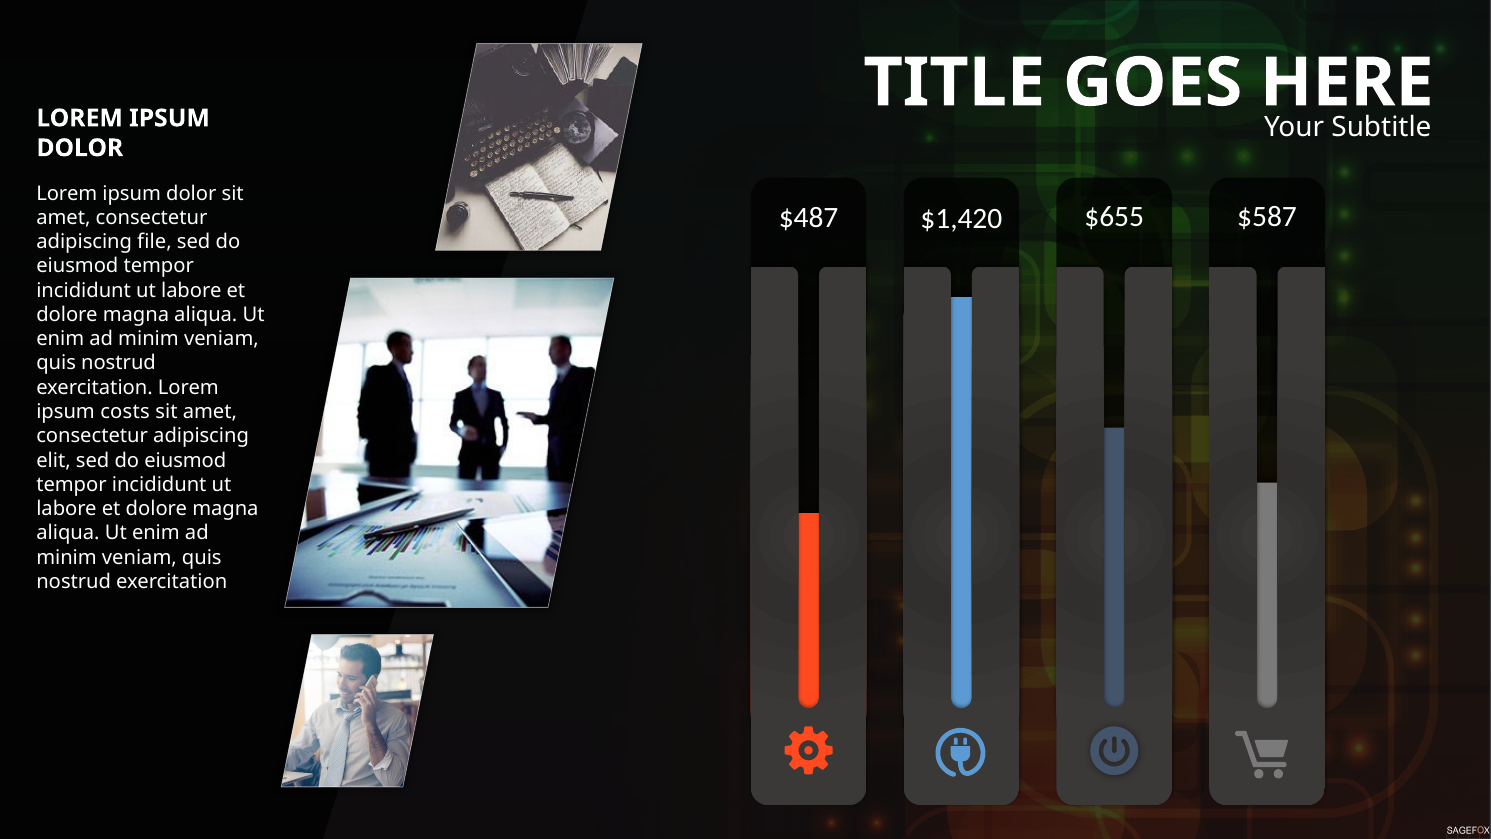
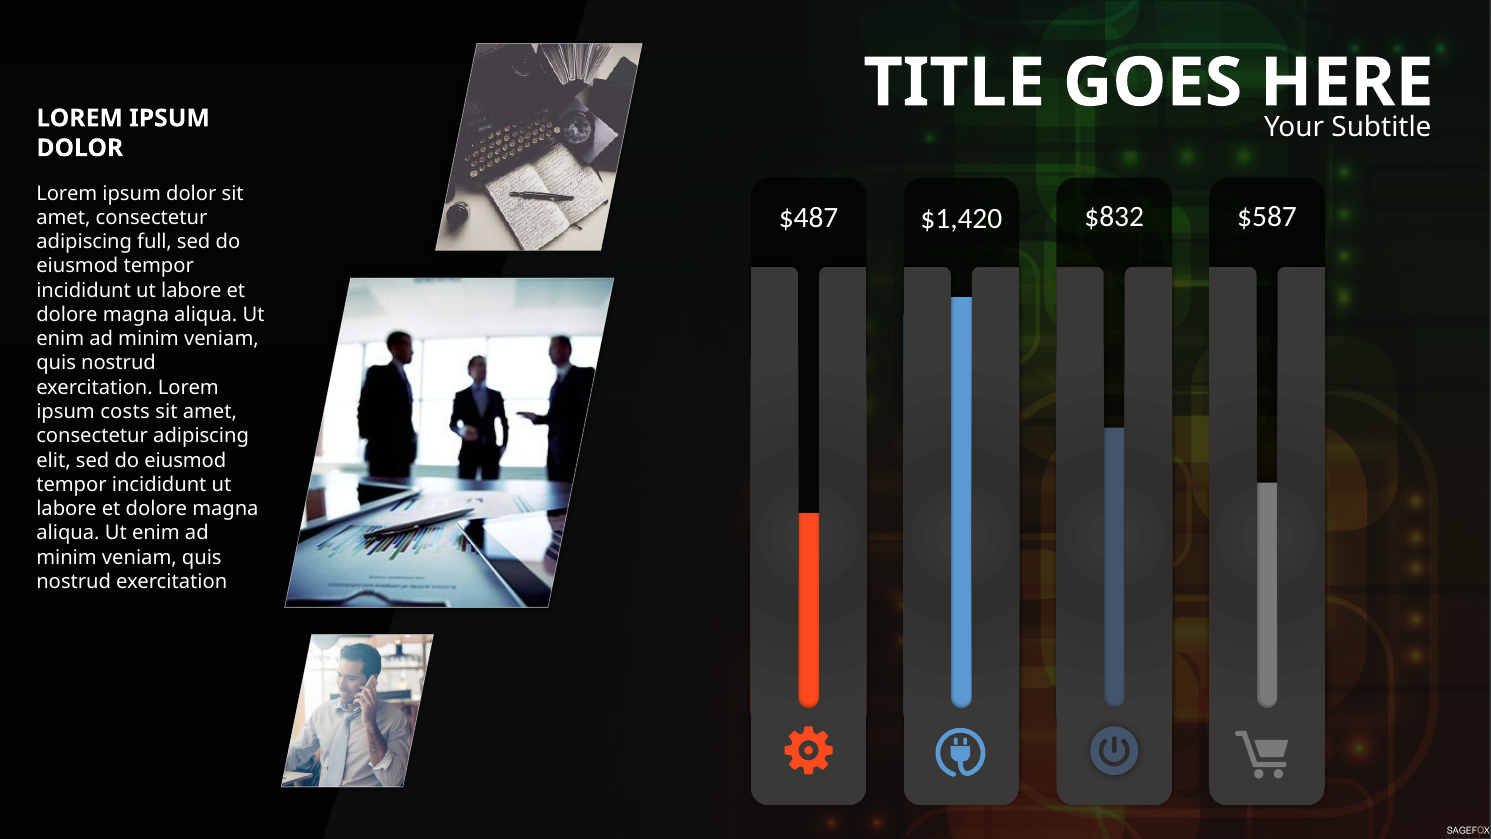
$655: $655 -> $832
file: file -> full
